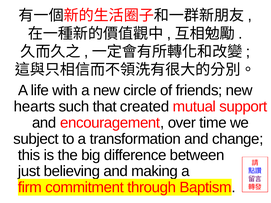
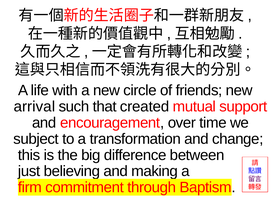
hearts: hearts -> arrival
